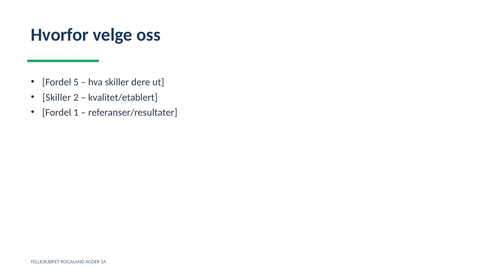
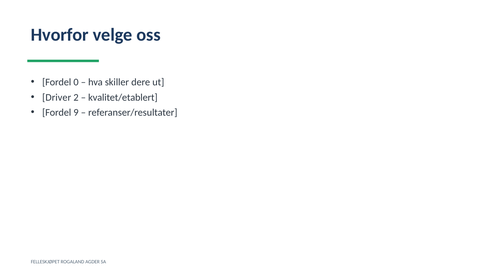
5: 5 -> 0
Skiller at (57, 97): Skiller -> Driver
1: 1 -> 9
